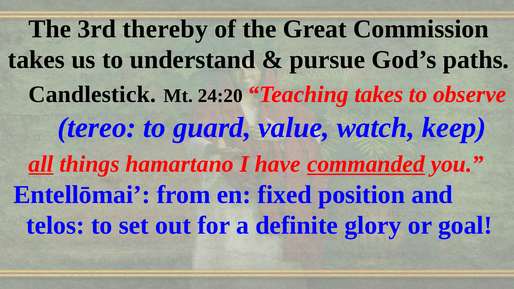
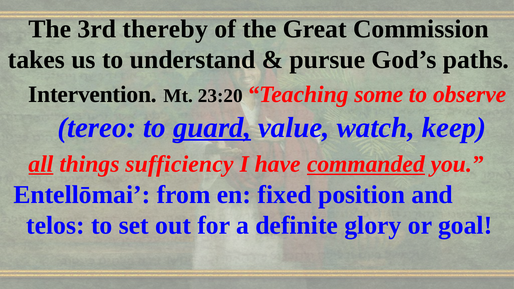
Candlestick: Candlestick -> Intervention
24:20: 24:20 -> 23:20
Teaching takes: takes -> some
guard underline: none -> present
hamartano: hamartano -> sufficiency
